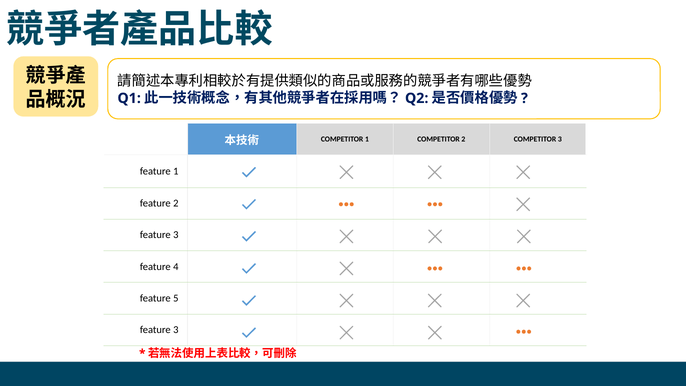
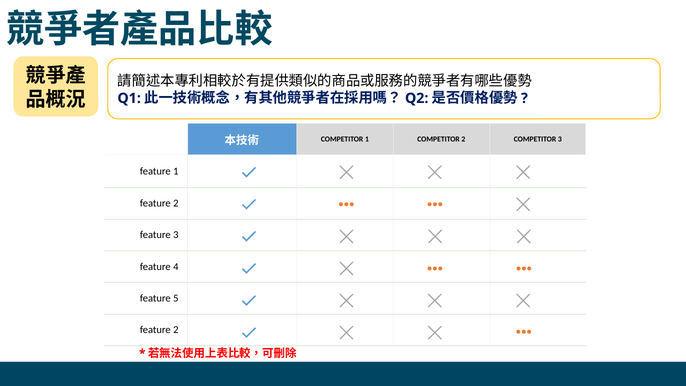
3 at (176, 330): 3 -> 2
